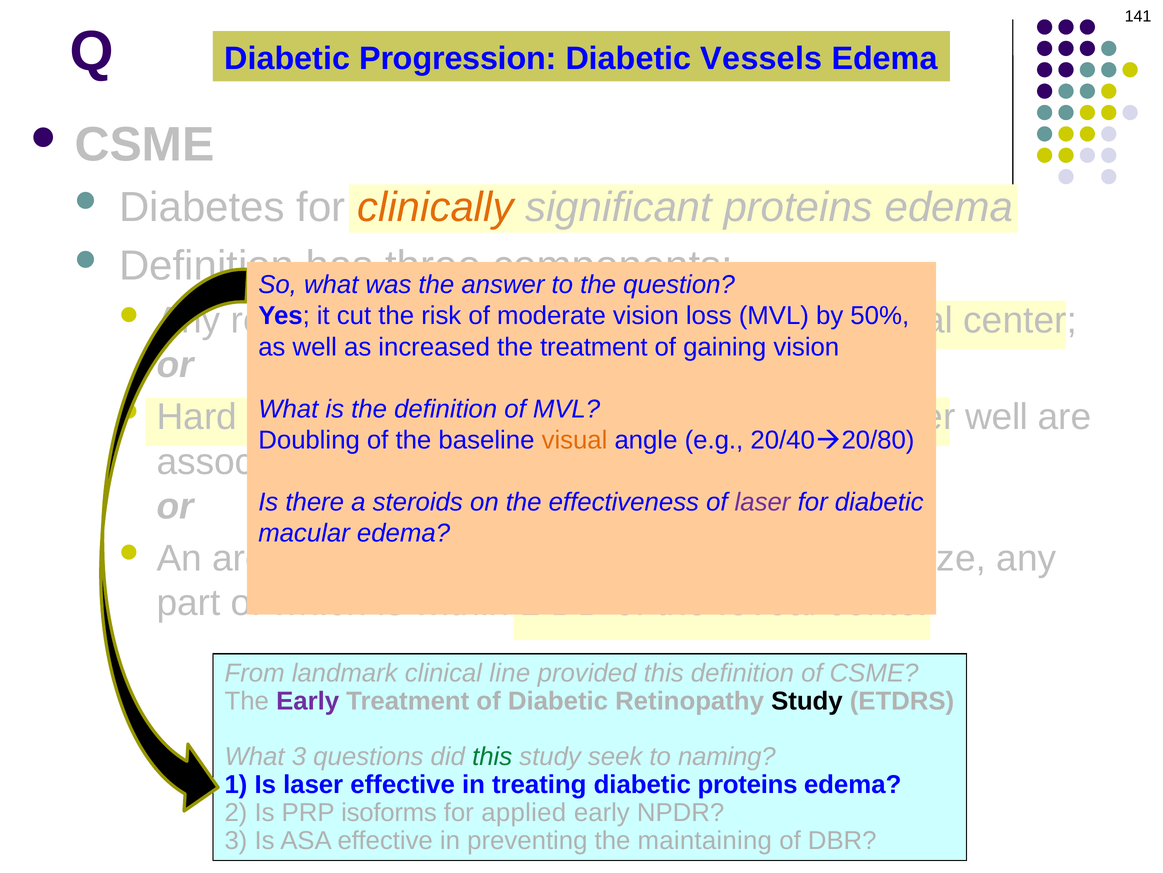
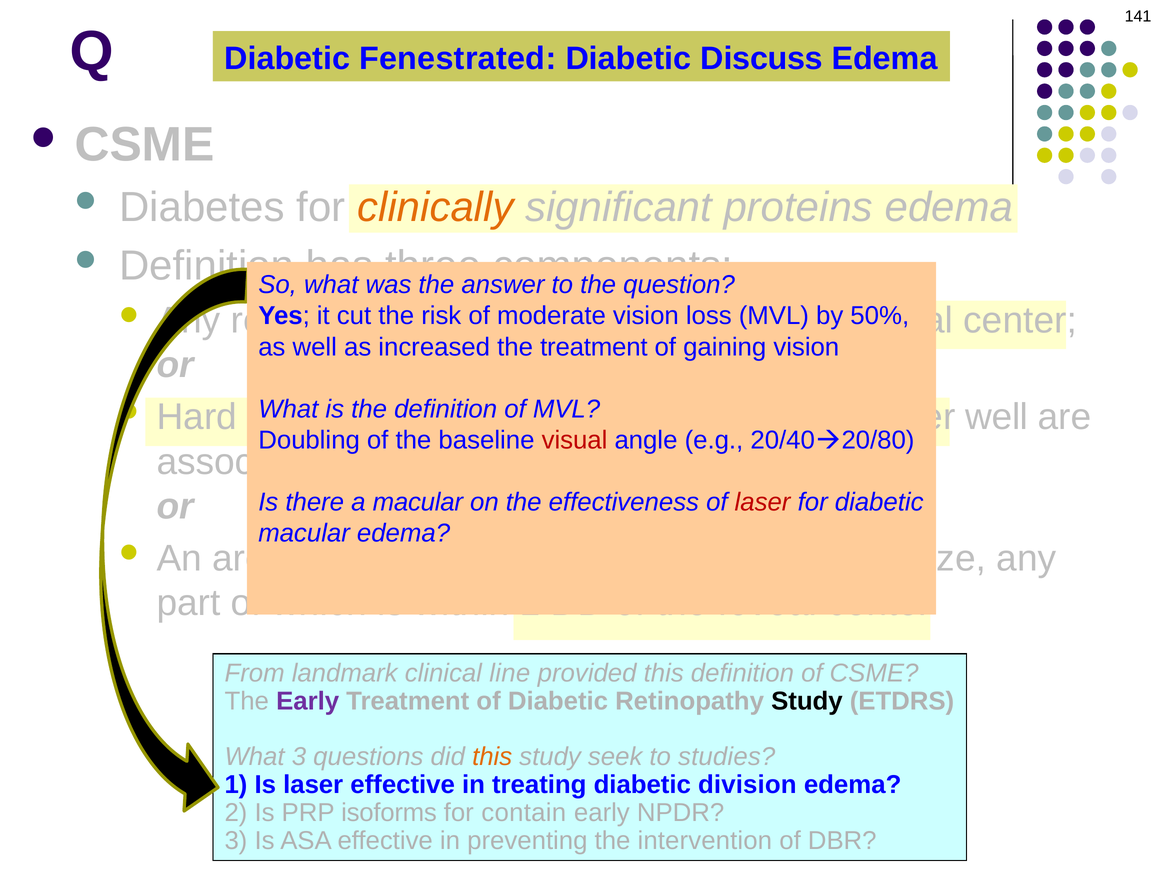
Progression: Progression -> Fenestrated
Vessels: Vessels -> Discuss
visual colour: orange -> red
a steroids: steroids -> macular
laser at (763, 502) colour: purple -> red
this at (492, 756) colour: green -> orange
naming: naming -> studies
diabetic proteins: proteins -> division
applied: applied -> contain
maintaining: maintaining -> intervention
